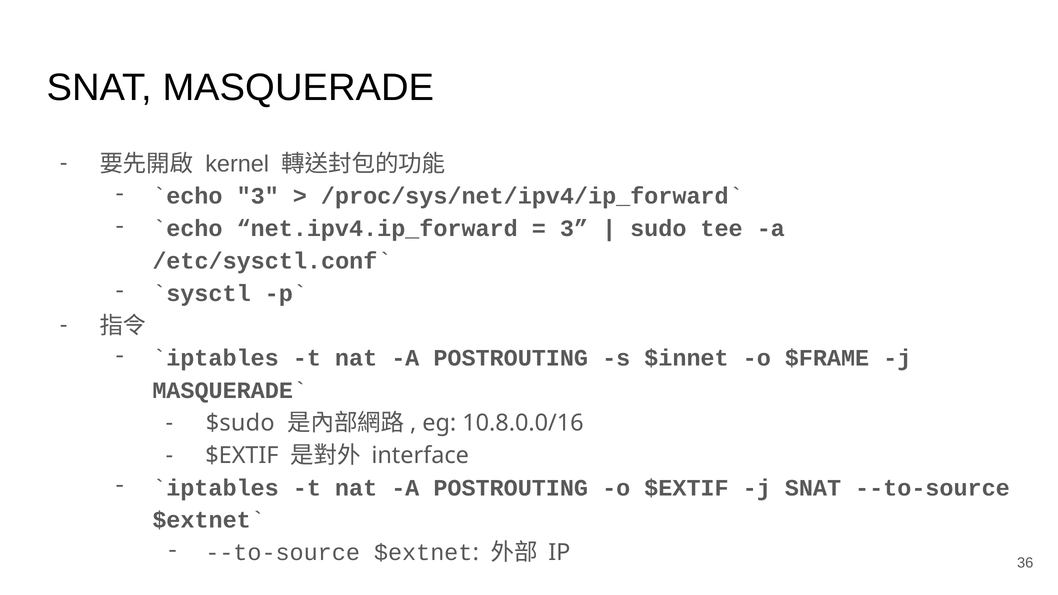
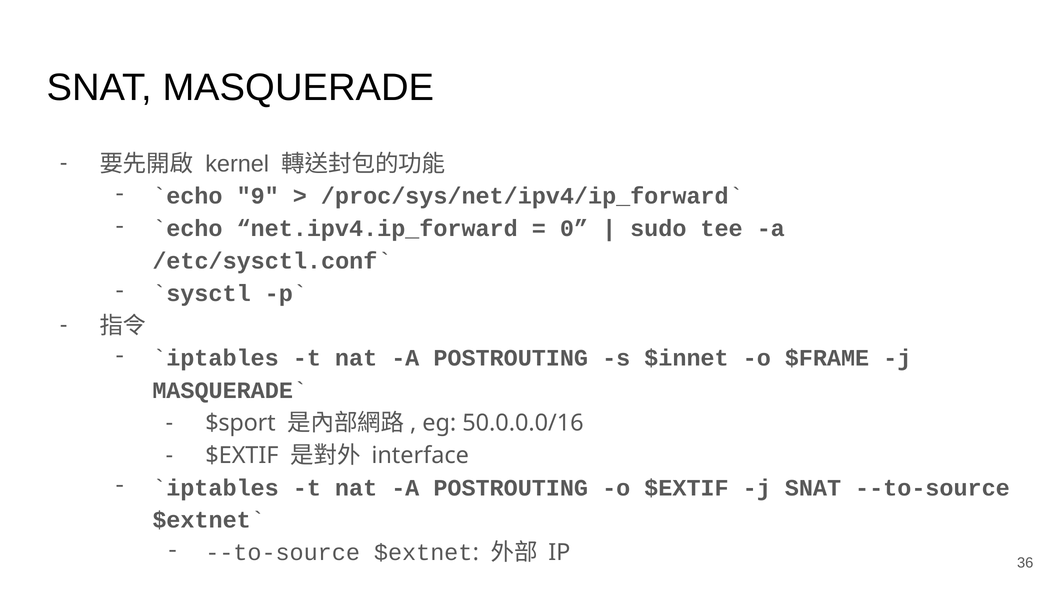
3 at (258, 196): 3 -> 9
3 at (574, 229): 3 -> 0
$sudo: $sudo -> $sport
10.8.0.0/16: 10.8.0.0/16 -> 50.0.0.0/16
